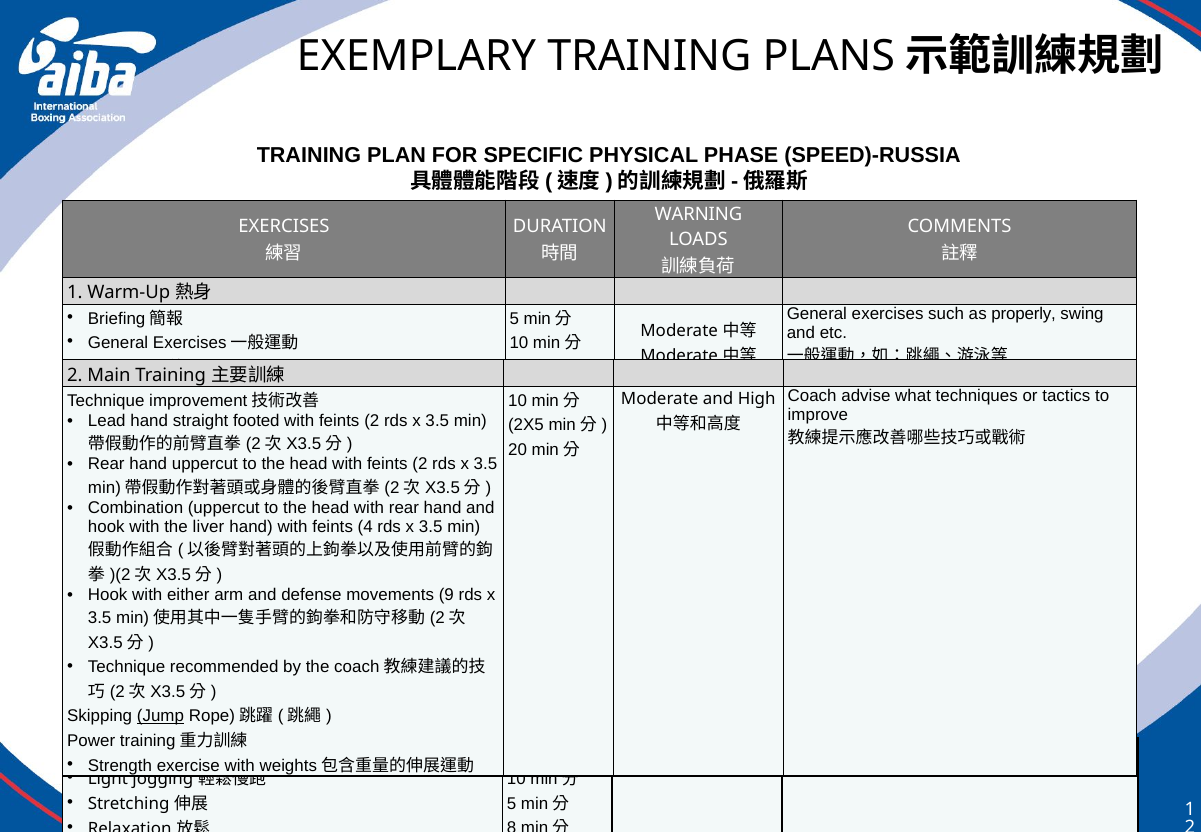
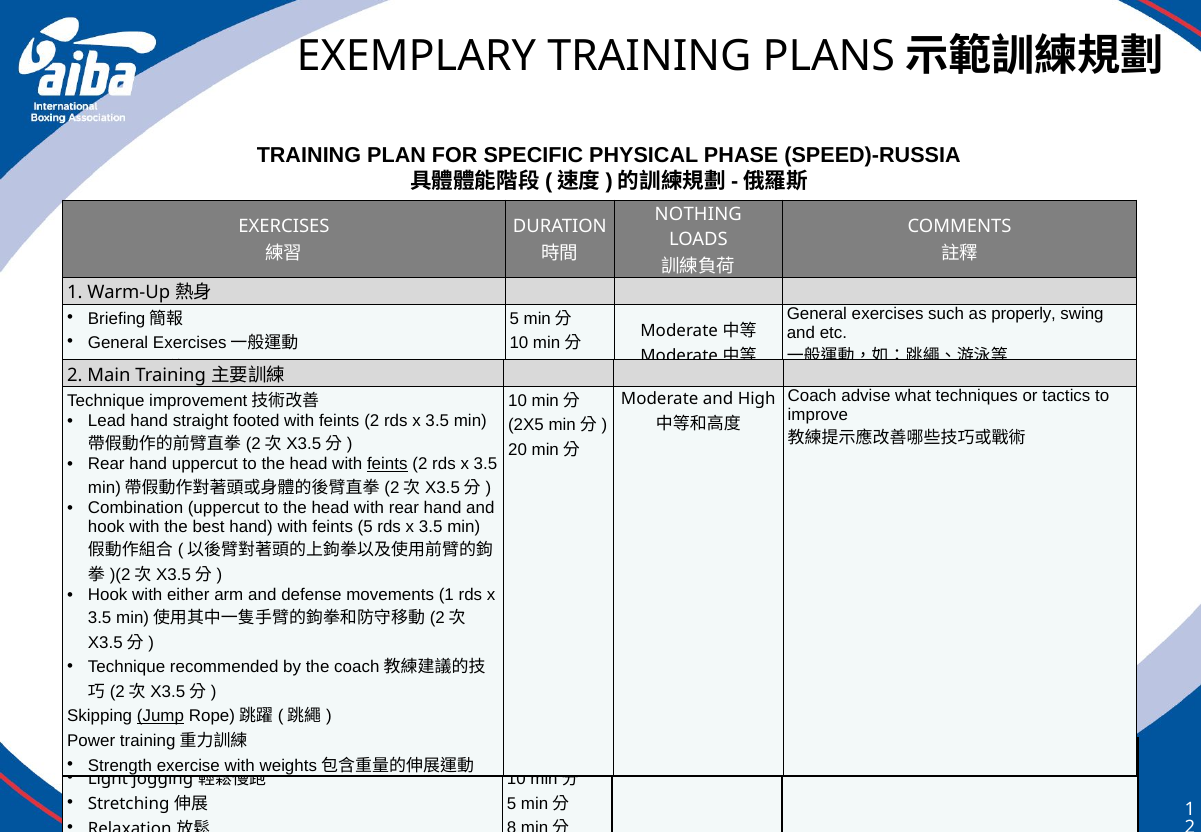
WARNING: WARNING -> NOTHING
feints at (387, 464) underline: none -> present
liver: liver -> best
feints 4: 4 -> 5
movements 9: 9 -> 1
